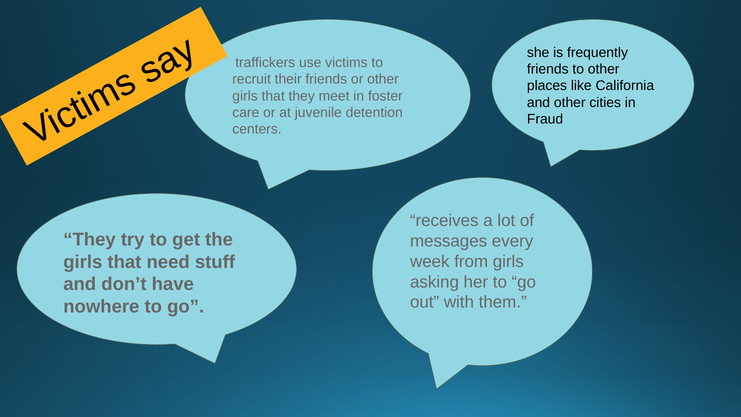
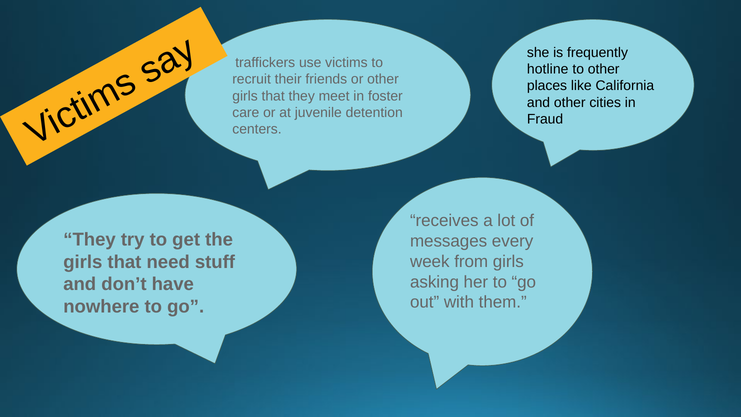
friends at (548, 69): friends -> hotline
